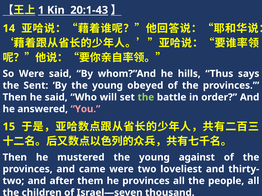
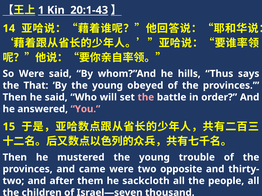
Sent: Sent -> That
the at (146, 97) colour: light green -> pink
against: against -> trouble
loveliest: loveliest -> opposite
he provinces: provinces -> sackcloth
